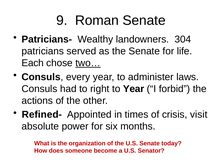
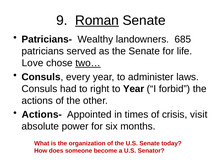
Roman underline: none -> present
304: 304 -> 685
Each: Each -> Love
Refined-: Refined- -> Actions-
